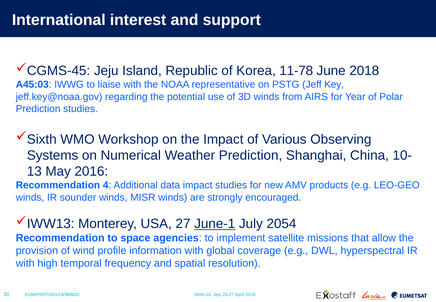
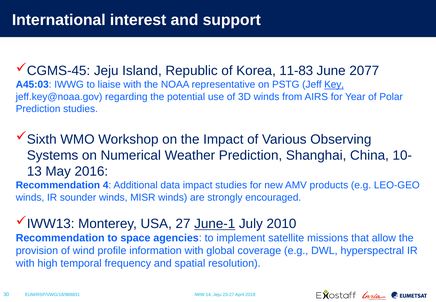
11-78: 11-78 -> 11-83
June 2018: 2018 -> 2077
Key underline: none -> present
2054: 2054 -> 2010
